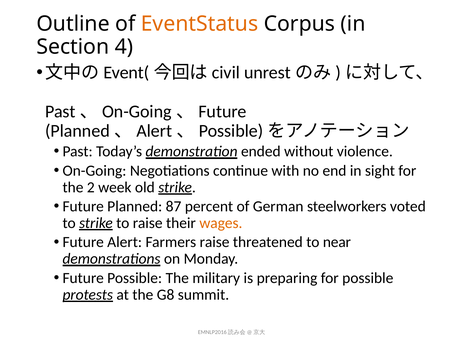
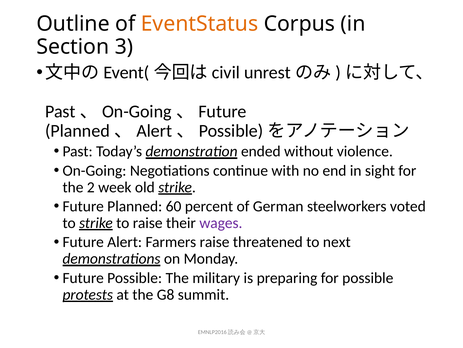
4: 4 -> 3
87: 87 -> 60
wages colour: orange -> purple
near: near -> next
